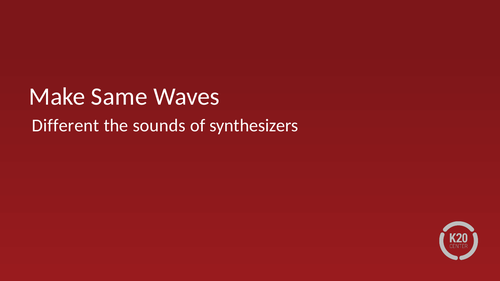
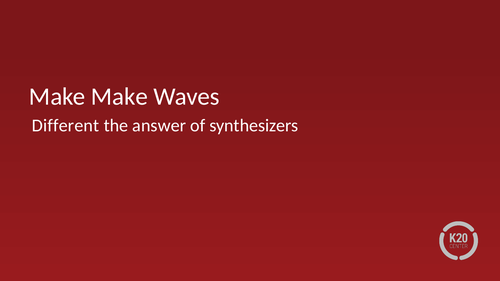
Make Same: Same -> Make
sounds: sounds -> answer
